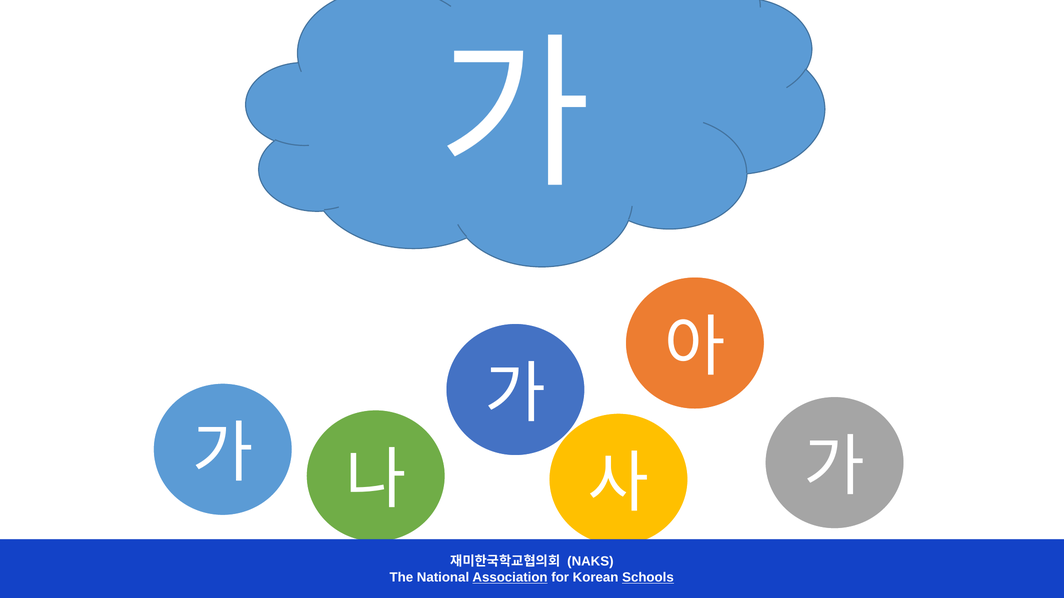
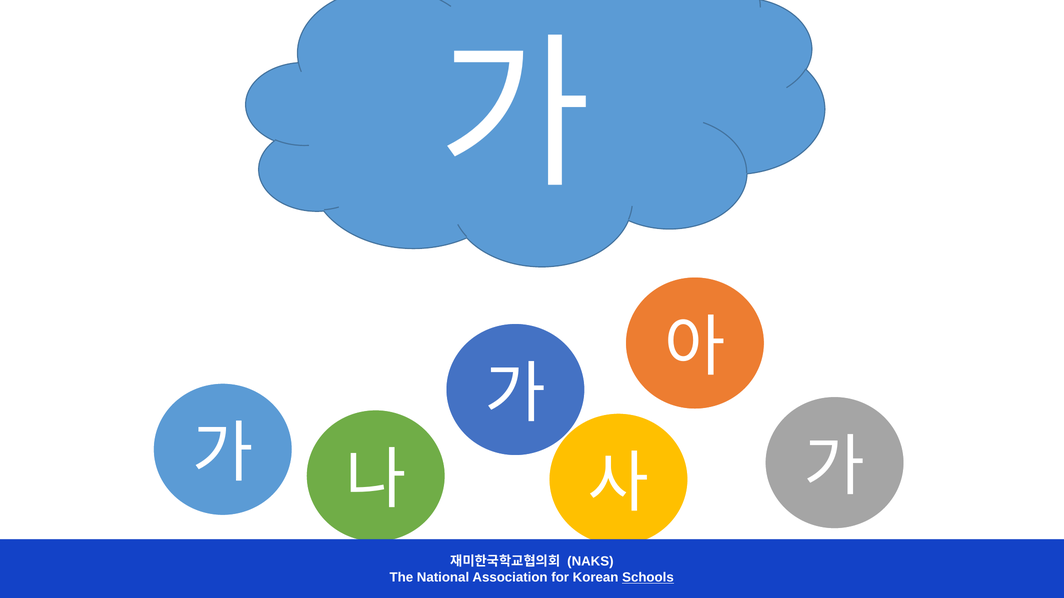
Association underline: present -> none
